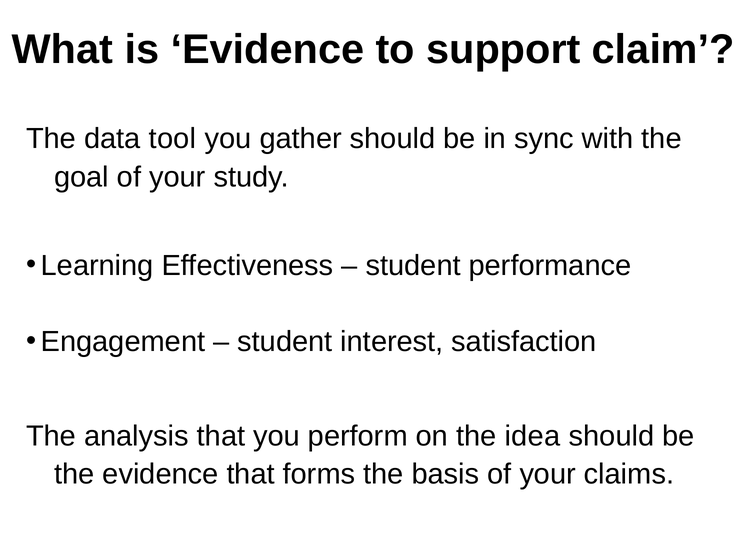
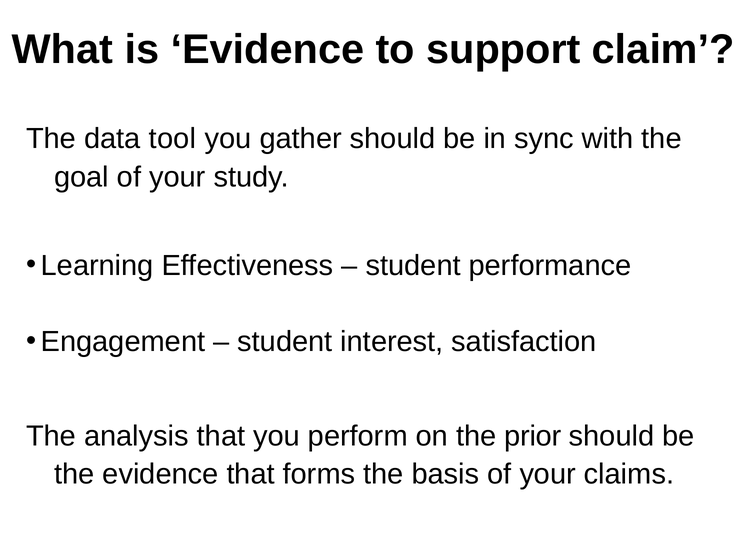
idea: idea -> prior
